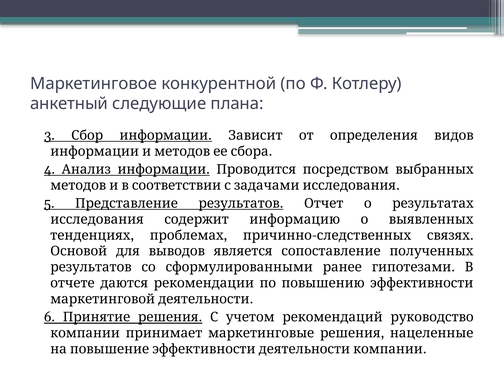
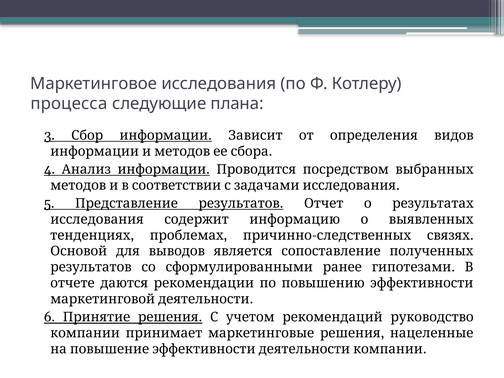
Маркетинговое конкурентной: конкурентной -> исследования
анкетный: анкетный -> процесса
